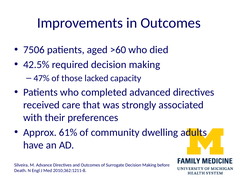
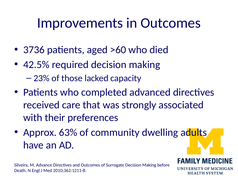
7506: 7506 -> 3736
47%: 47% -> 23%
61%: 61% -> 63%
